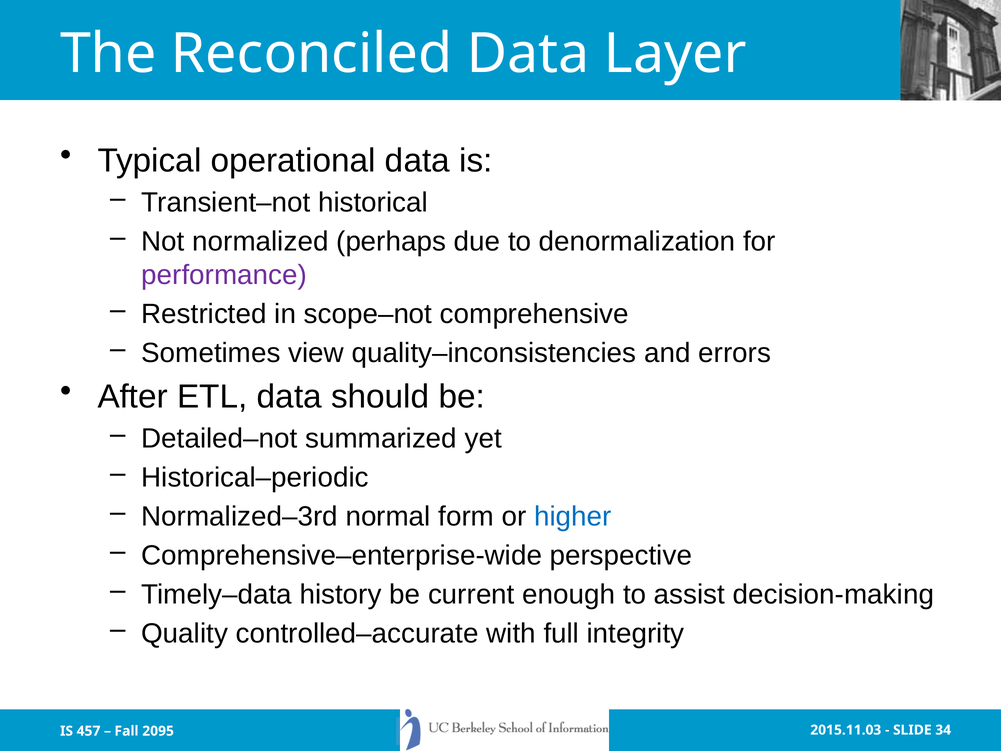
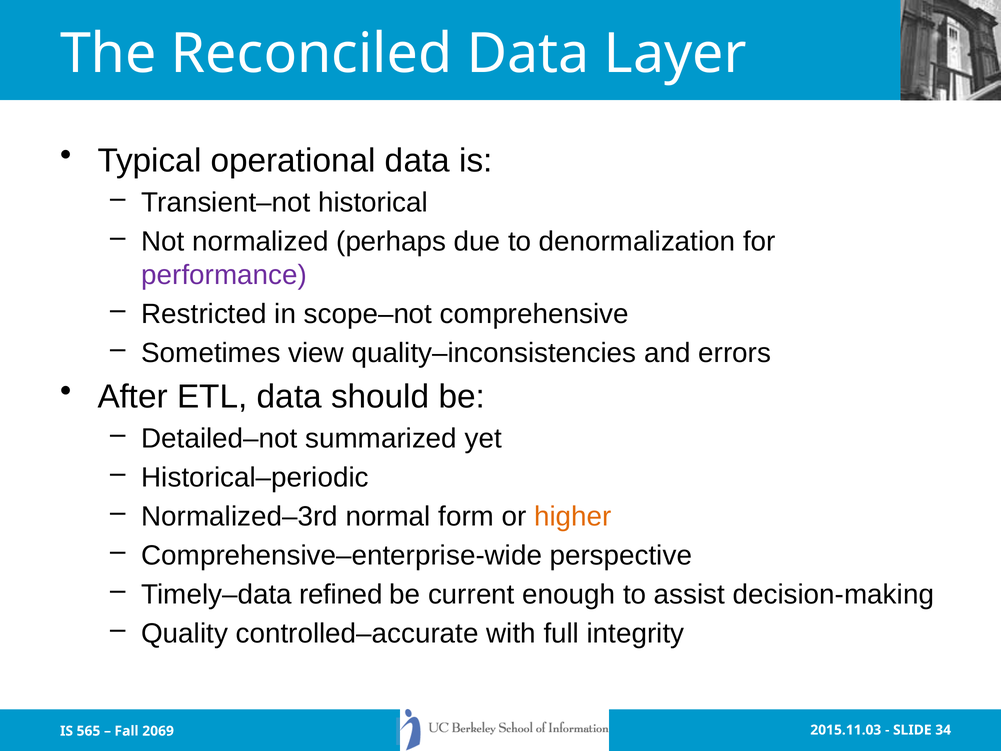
higher colour: blue -> orange
history: history -> refined
457: 457 -> 565
2095: 2095 -> 2069
